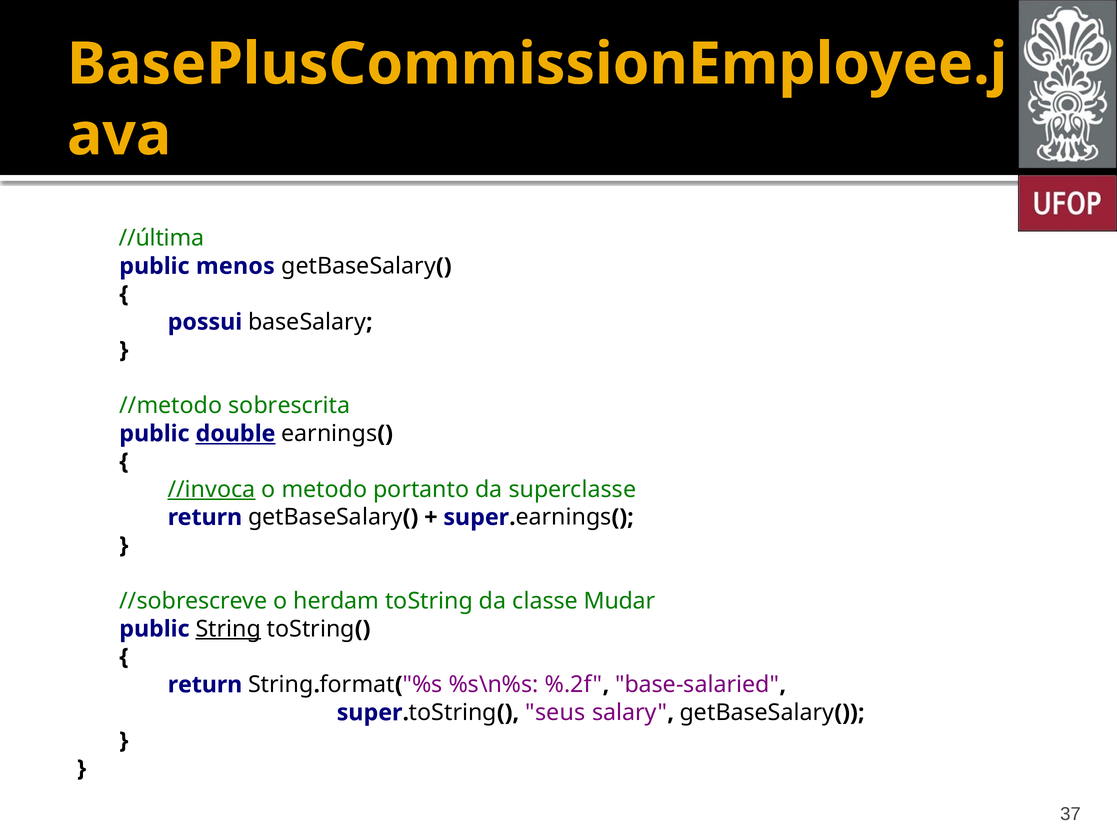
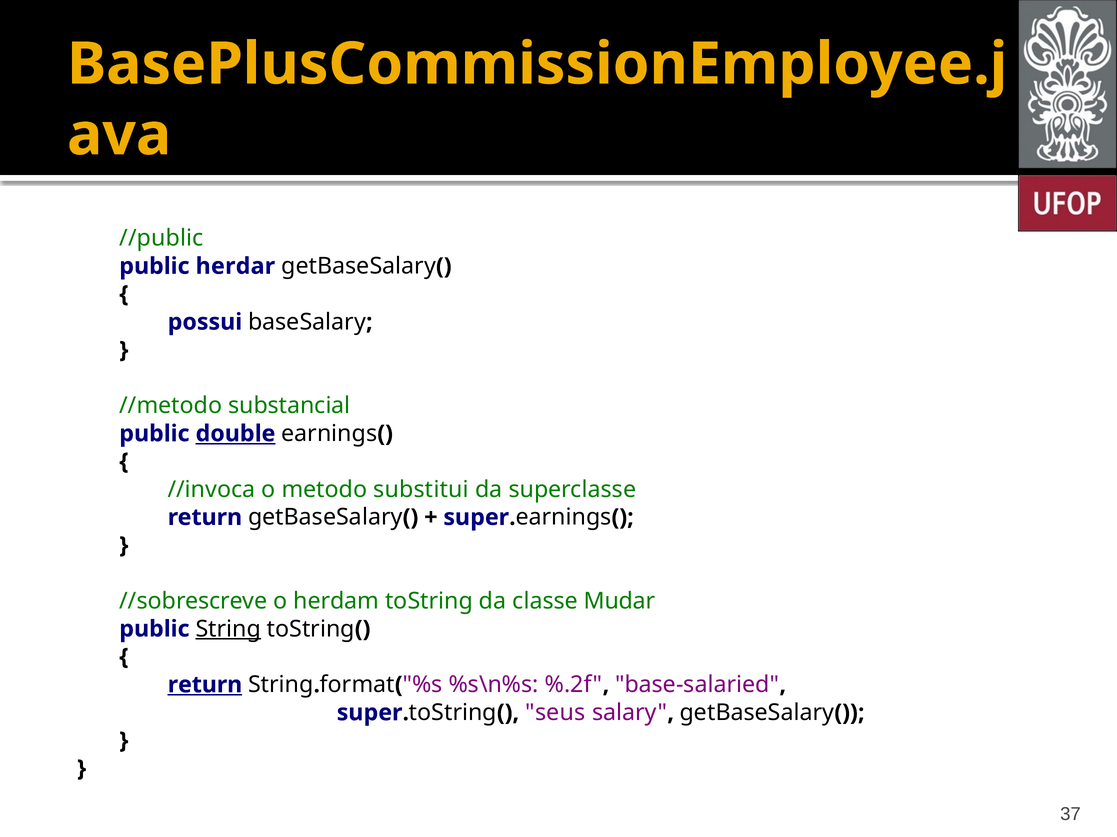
//última: //última -> //public
menos: menos -> herdar
sobrescrita: sobrescrita -> substancial
//invoca underline: present -> none
portanto: portanto -> substitui
return at (205, 685) underline: none -> present
